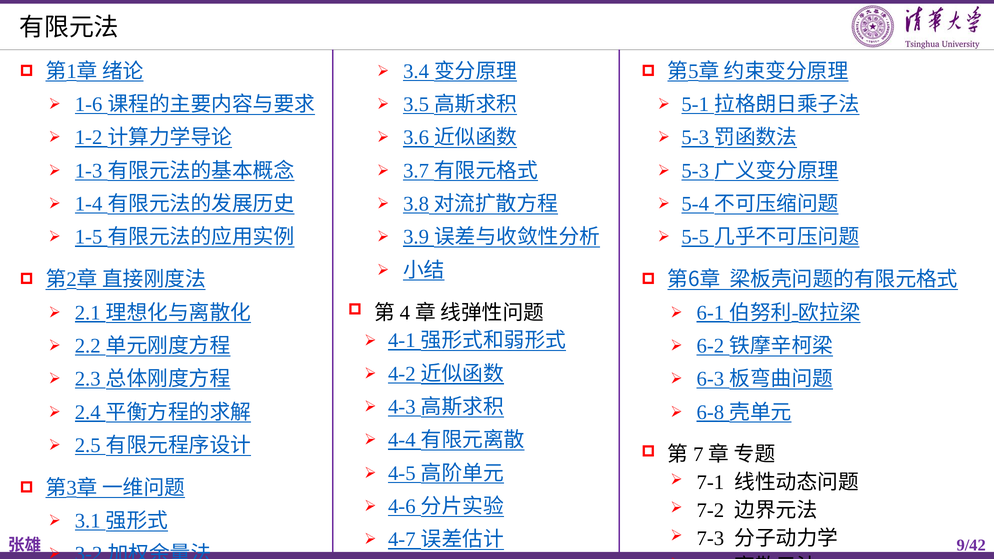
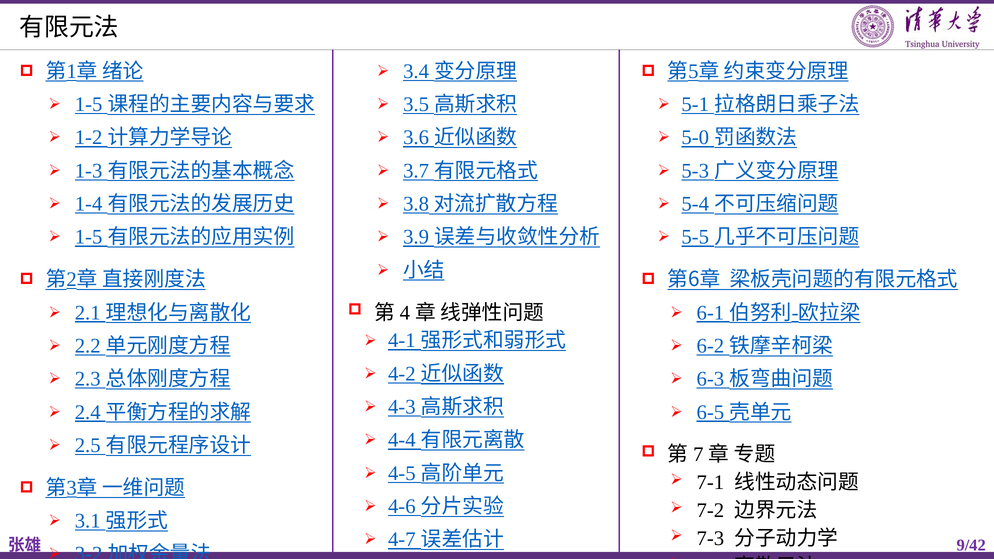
1-6 at (89, 104): 1-6 -> 1-5
5-3 at (695, 138): 5-3 -> 5-0
6-8: 6-8 -> 6-5
